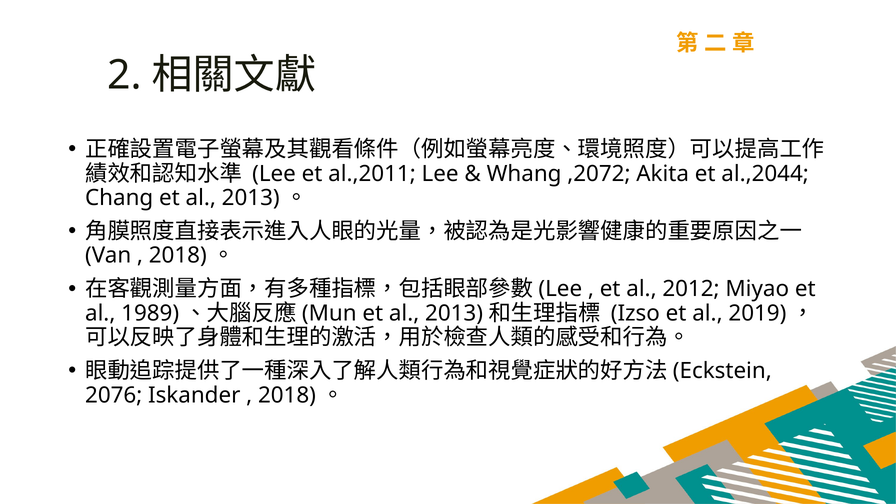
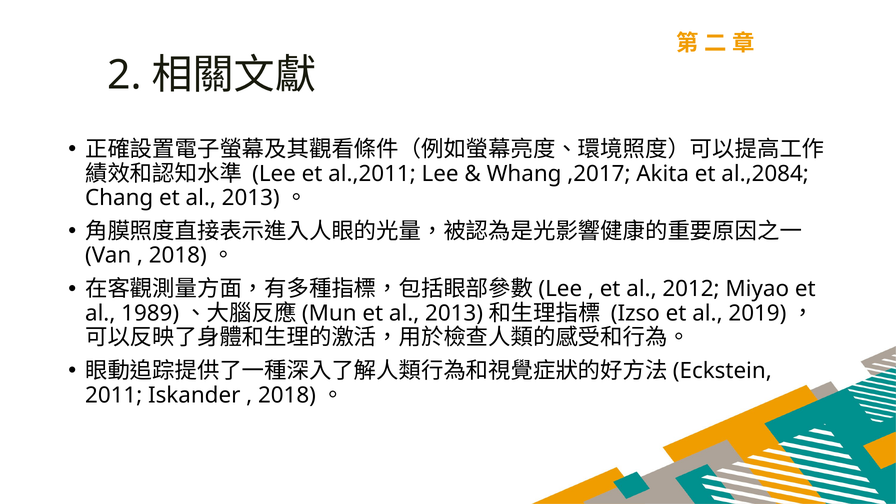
,2072: ,2072 -> ,2017
al.,2044: al.,2044 -> al.,2084
2076: 2076 -> 2011
